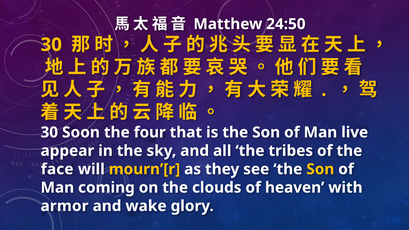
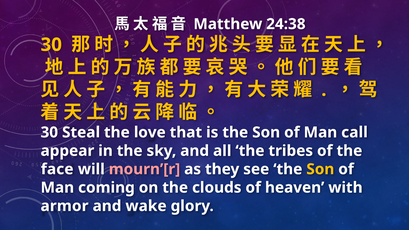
24:50: 24:50 -> 24:38
Soon: Soon -> Steal
four: four -> love
live: live -> call
mourn’[r colour: yellow -> pink
